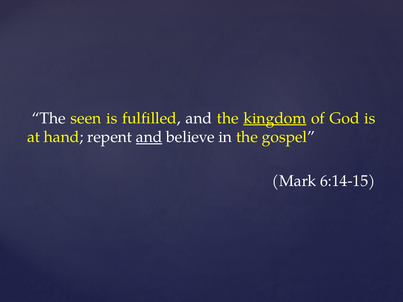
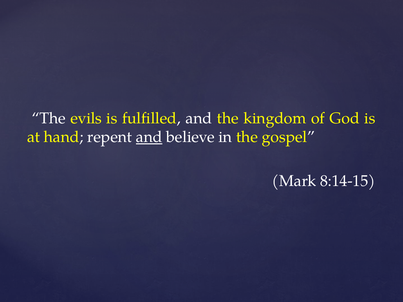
seen: seen -> evils
kingdom underline: present -> none
6:14-15: 6:14-15 -> 8:14-15
